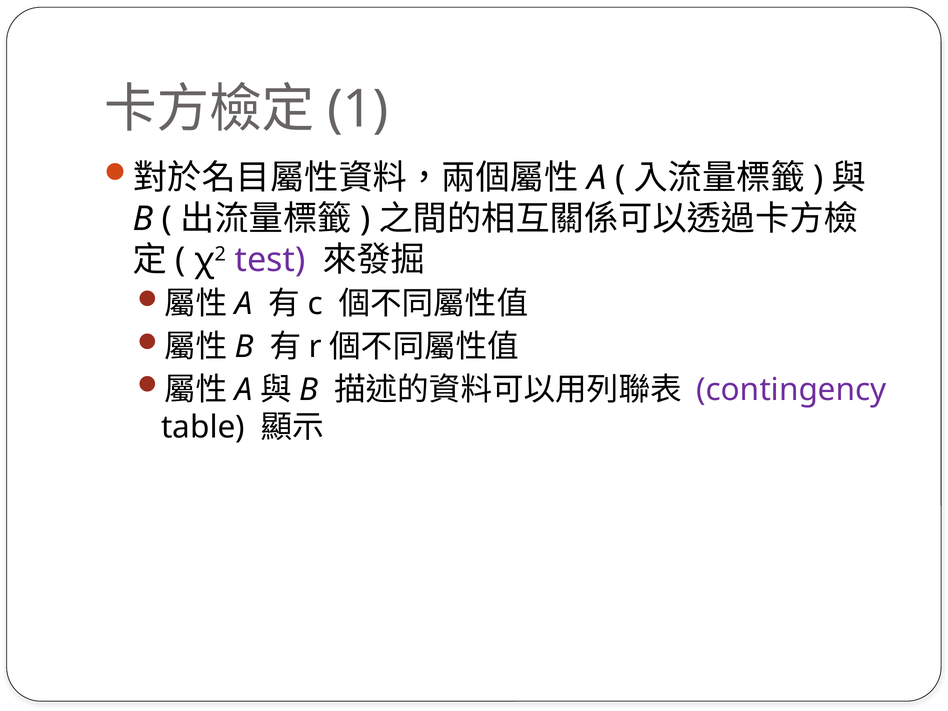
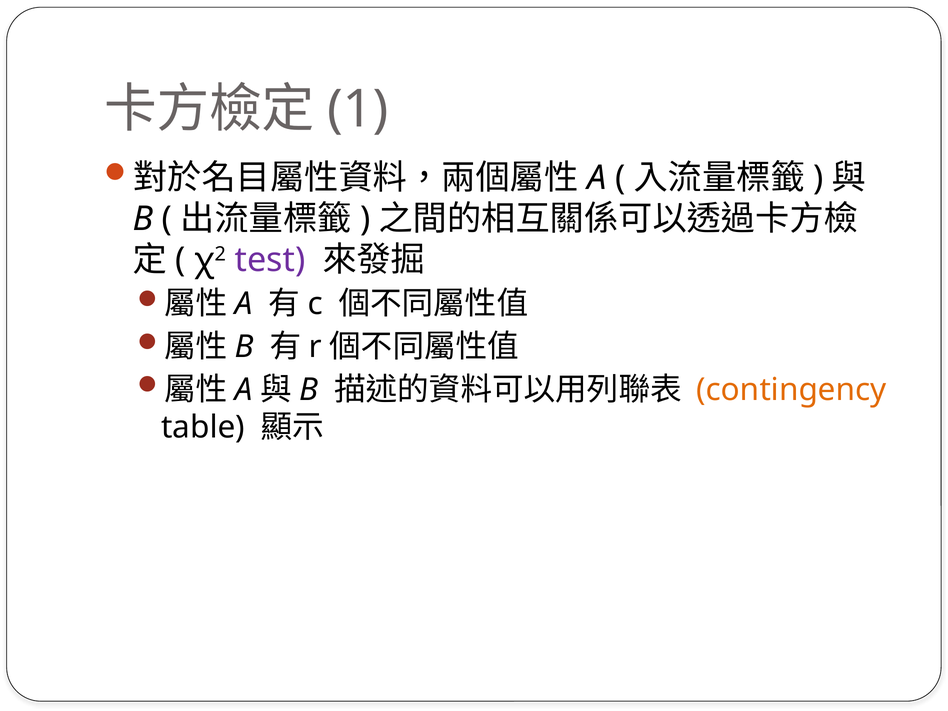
contingency colour: purple -> orange
